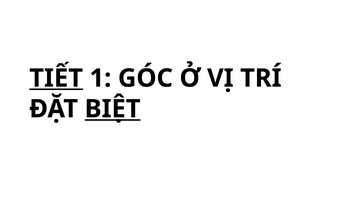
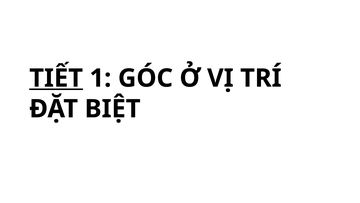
BIỆT underline: present -> none
